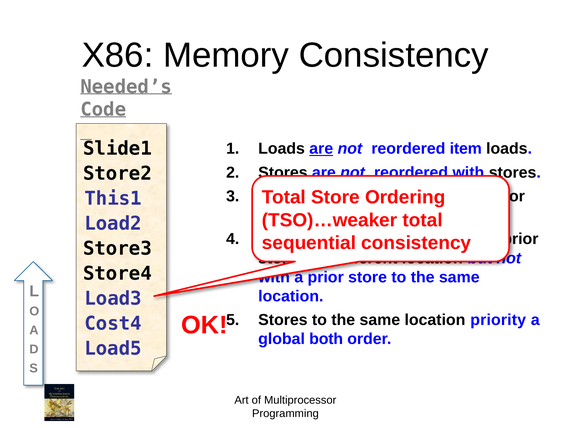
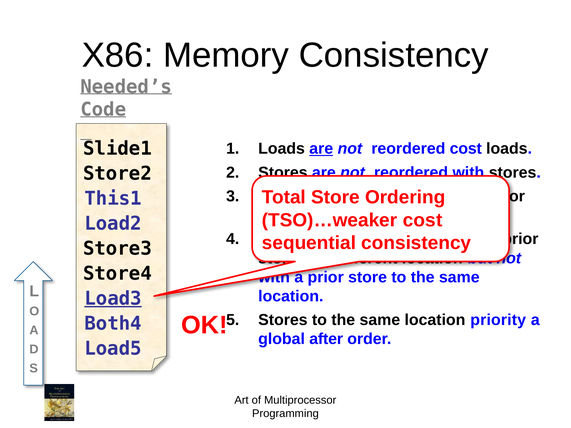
reordered item: item -> cost
total at (423, 220): total -> cost
Load3 underline: none -> present
Cost4: Cost4 -> Both4
both: both -> after
